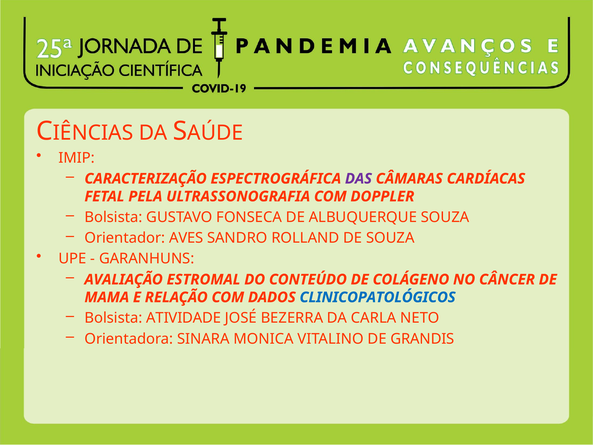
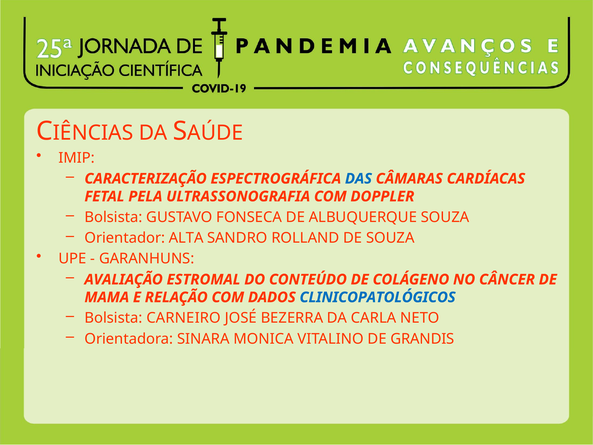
DAS colour: purple -> blue
AVES: AVES -> ALTA
ATIVIDADE: ATIVIDADE -> CARNEIRO
